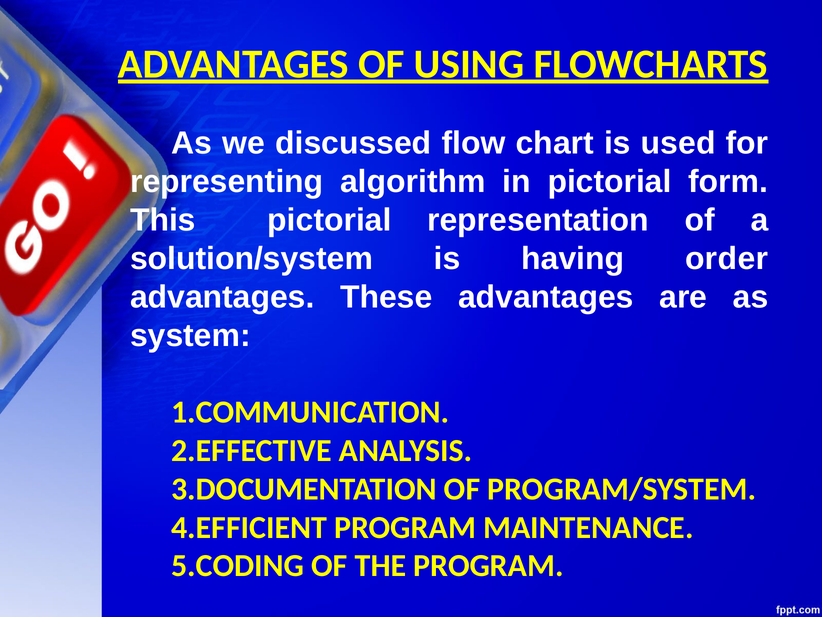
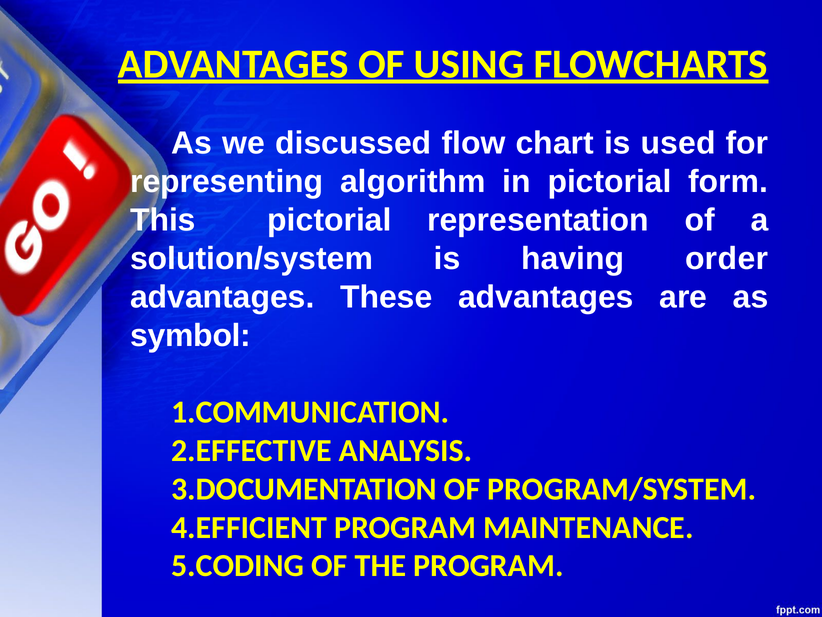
system: system -> symbol
